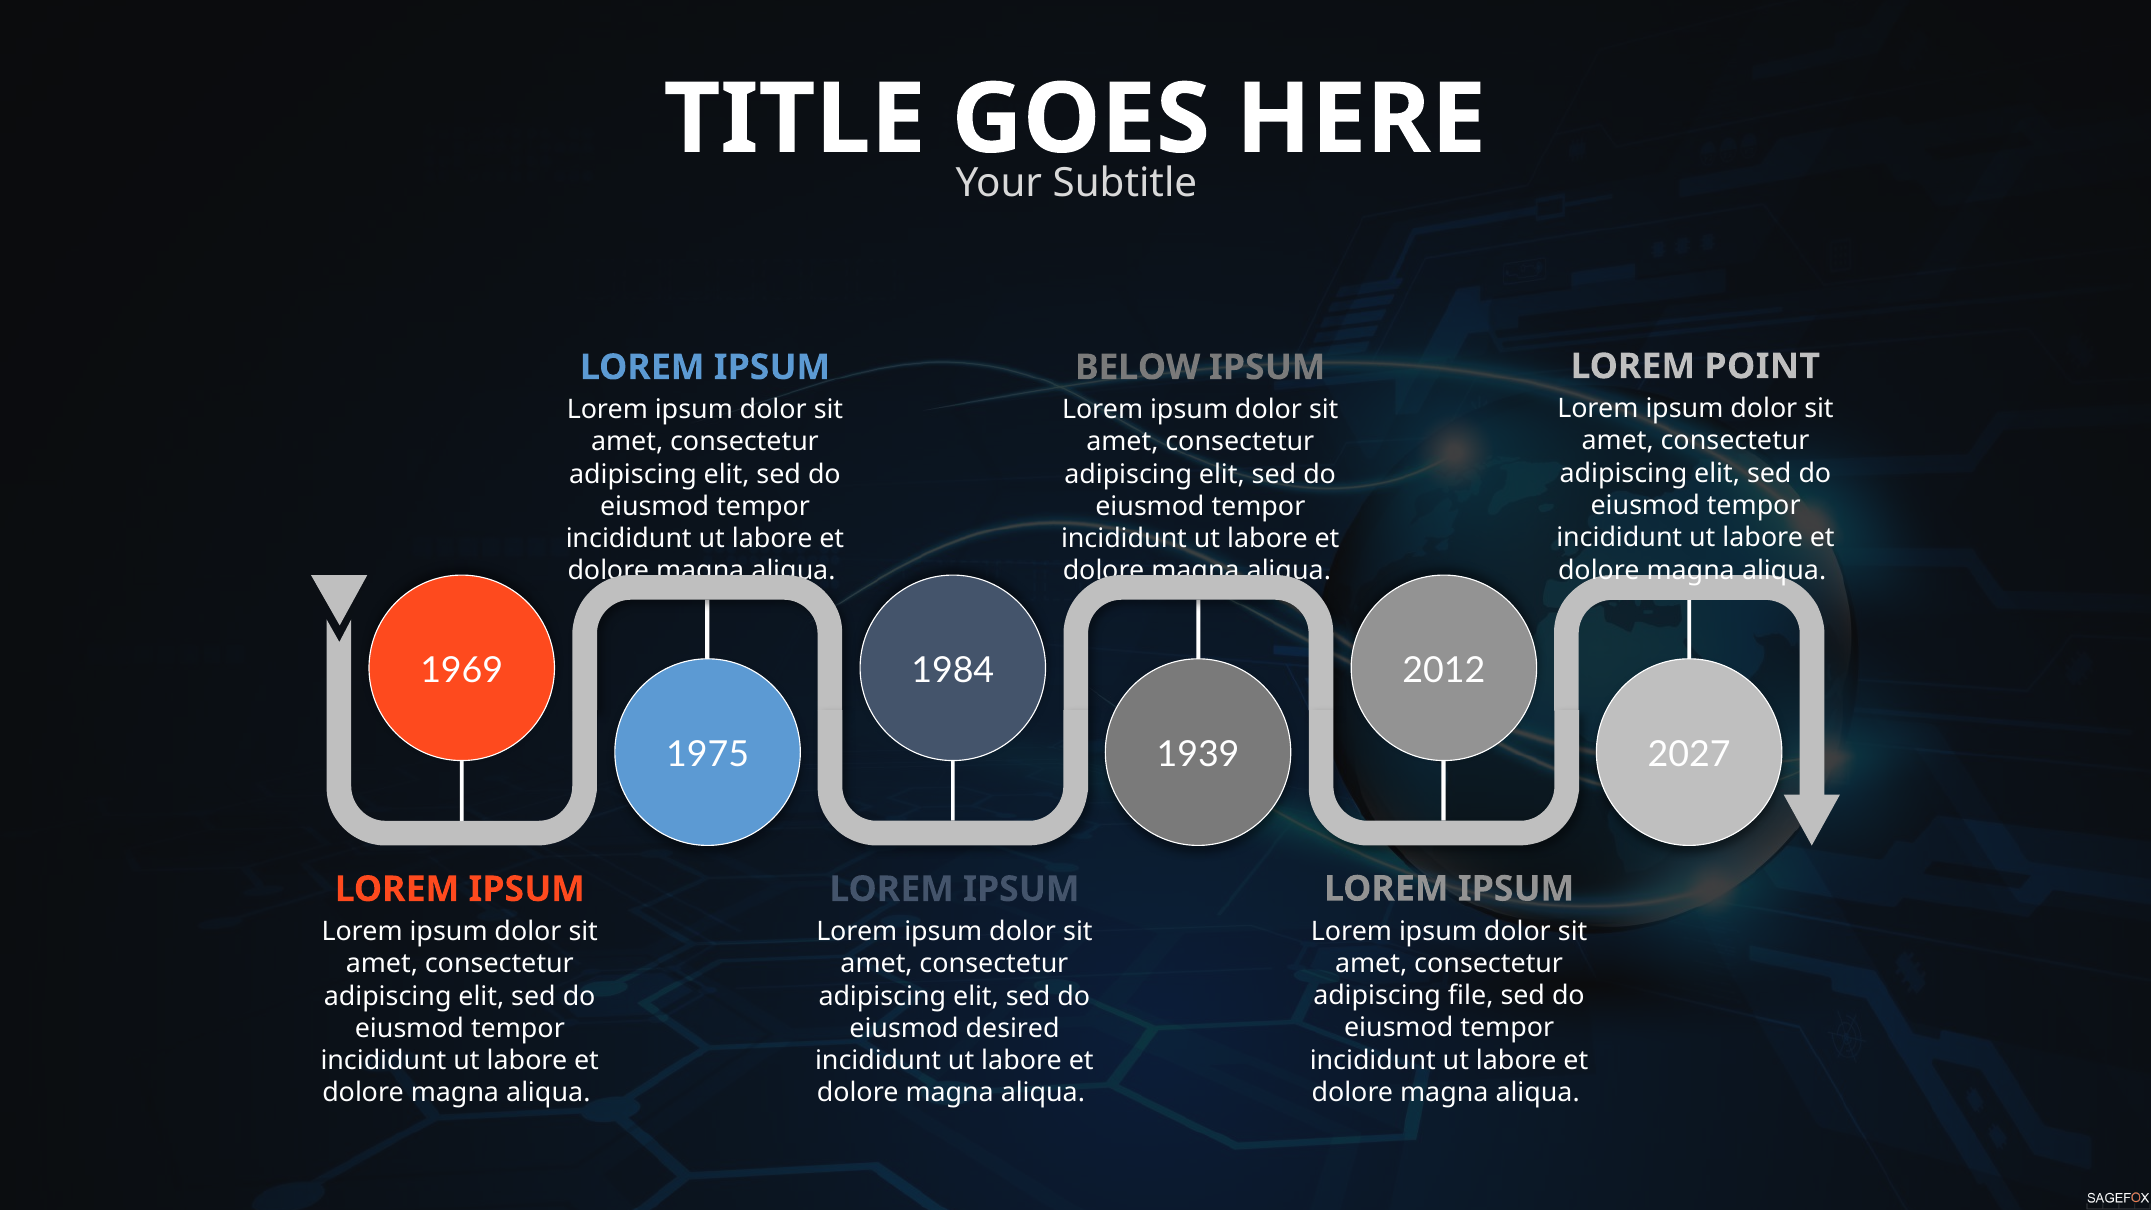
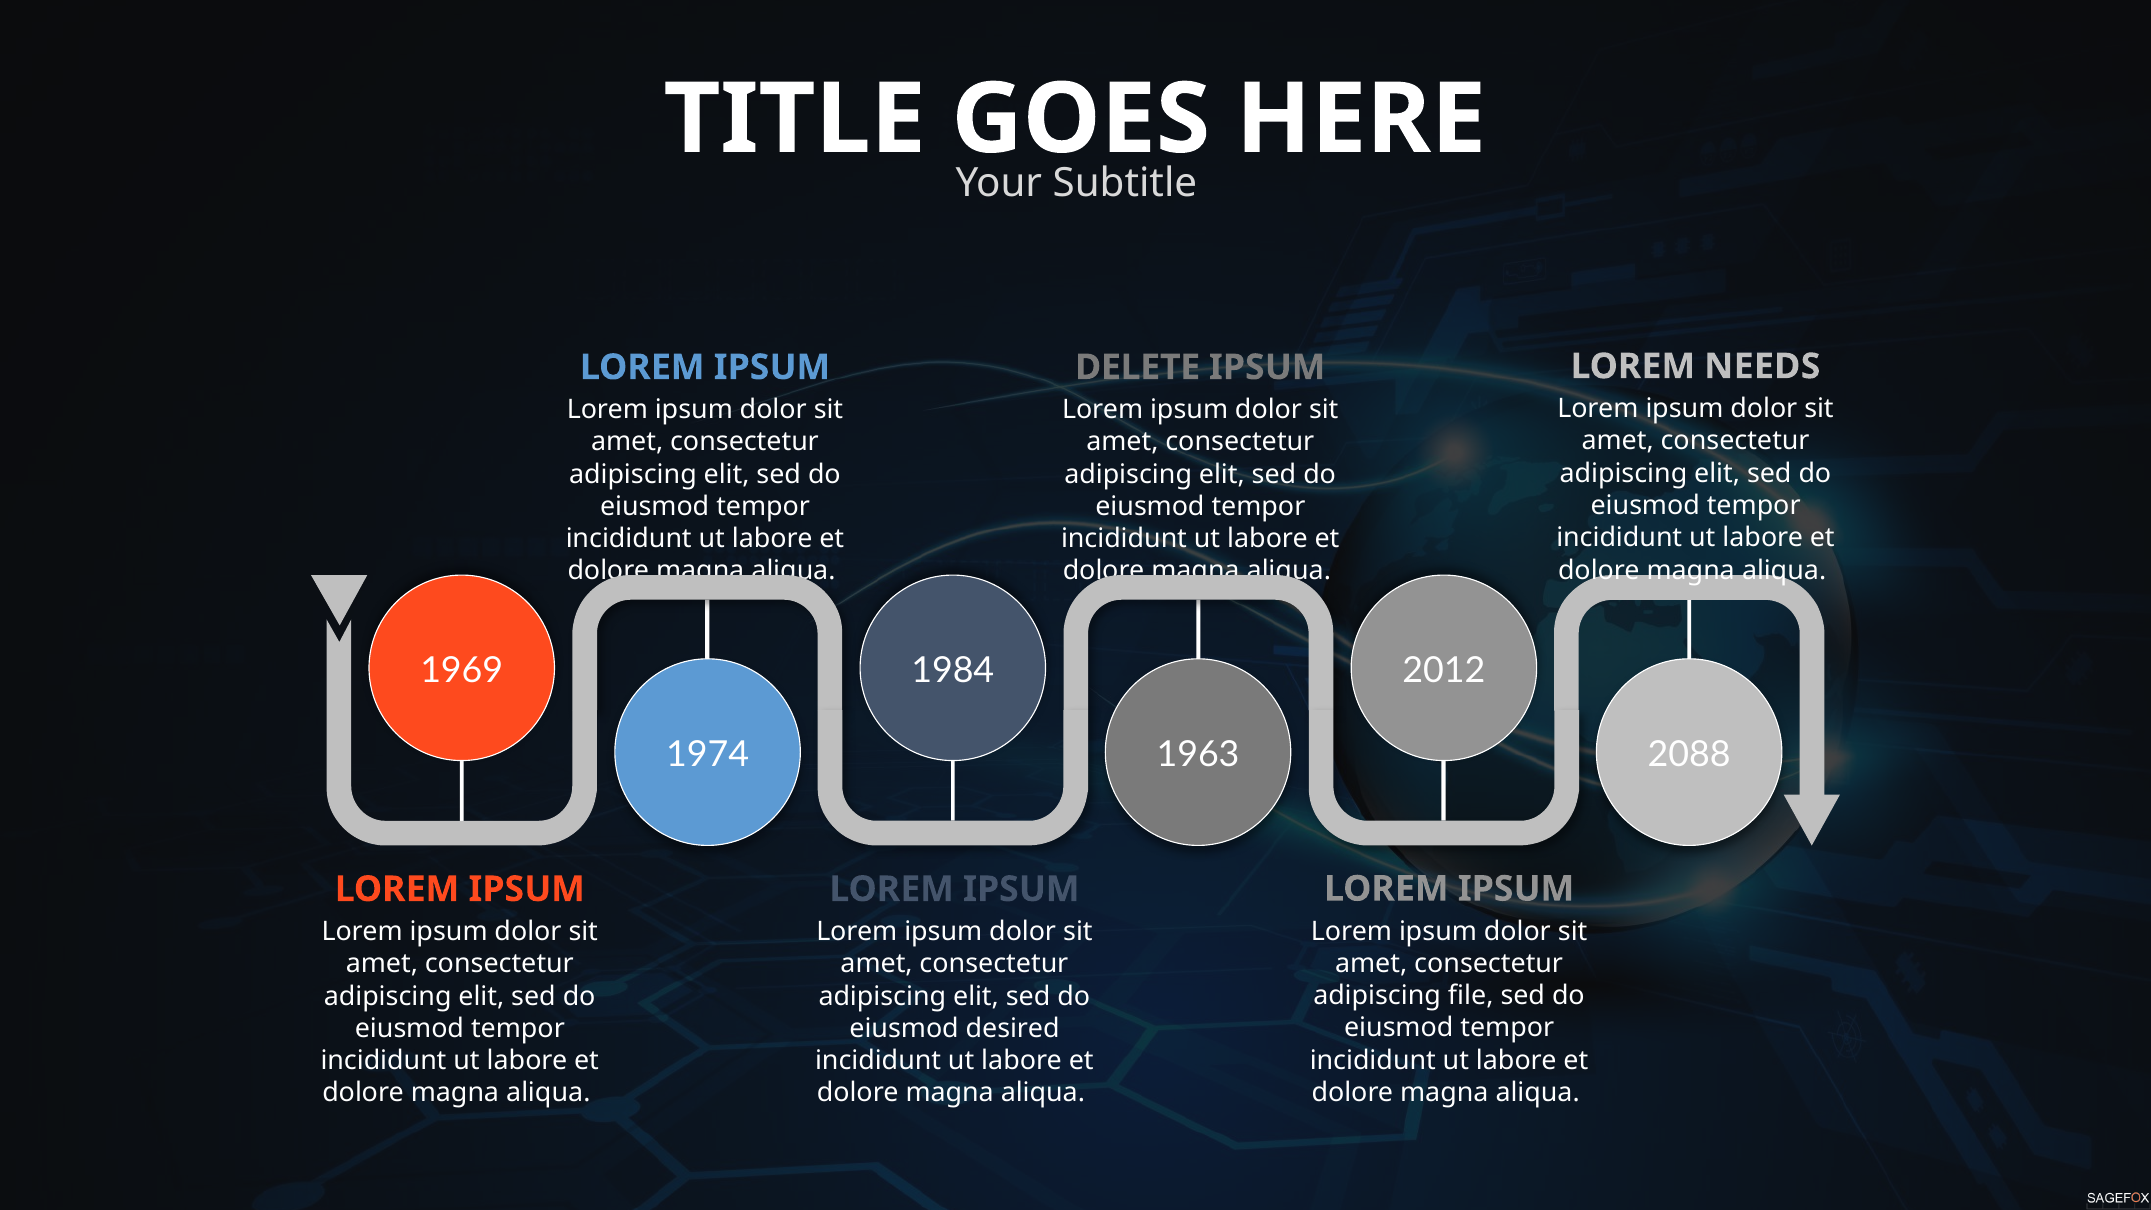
POINT: POINT -> NEEDS
BELOW: BELOW -> DELETE
1975: 1975 -> 1974
1939: 1939 -> 1963
2027: 2027 -> 2088
